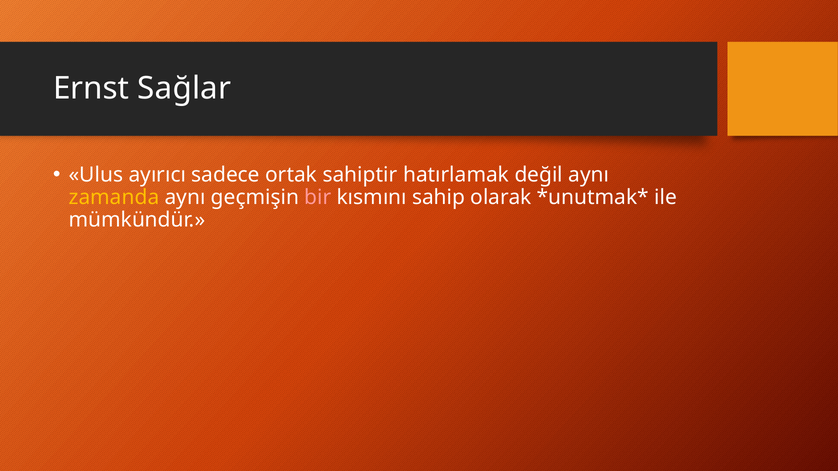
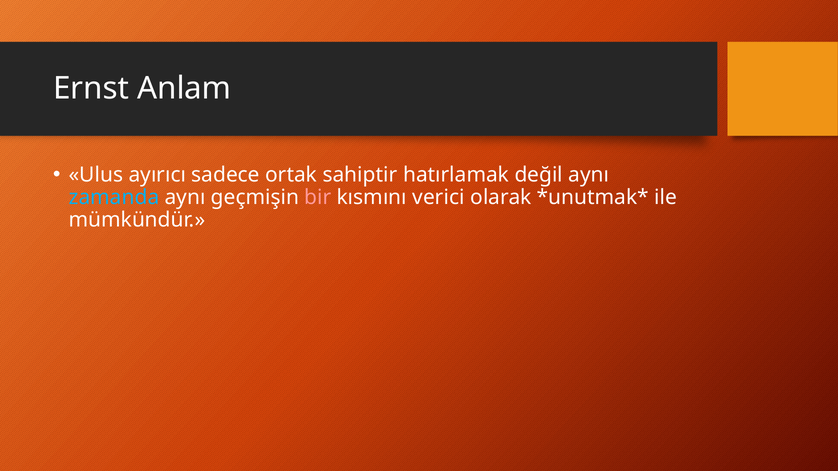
Sağlar: Sağlar -> Anlam
zamanda colour: yellow -> light blue
sahip: sahip -> verici
